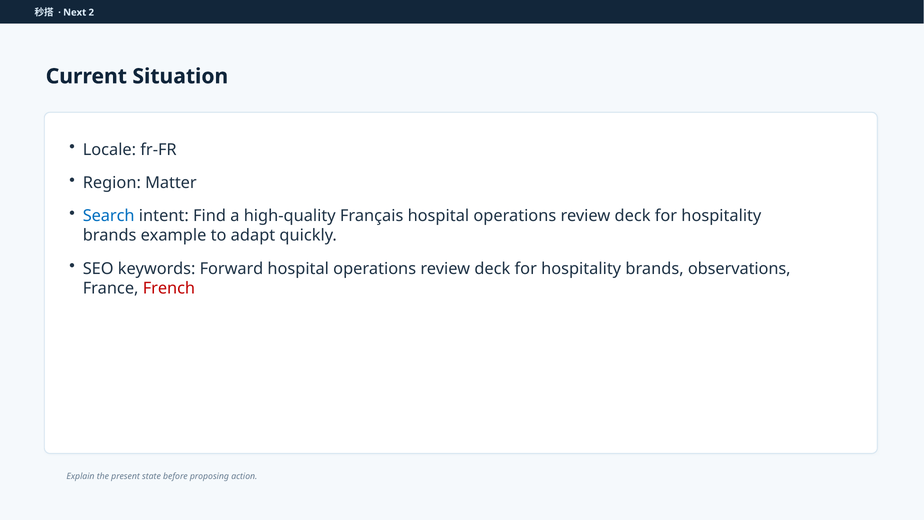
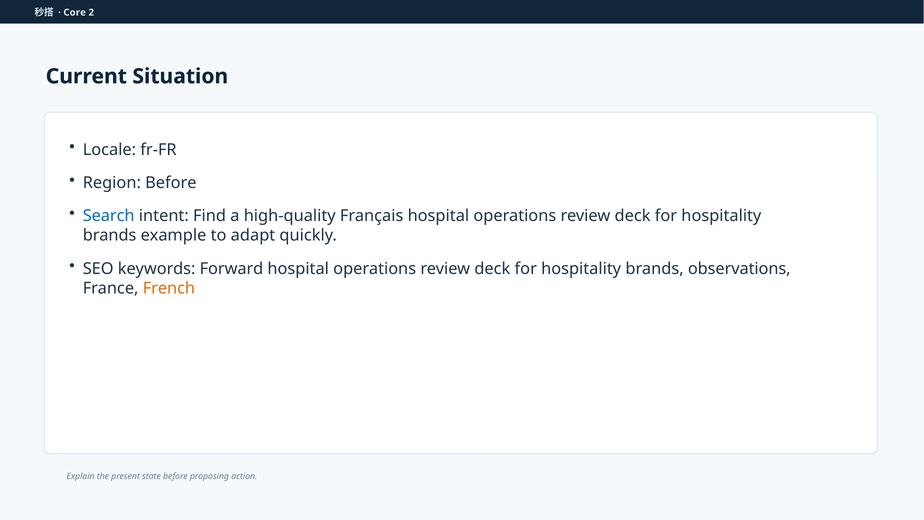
Next: Next -> Core
Region Matter: Matter -> Before
French colour: red -> orange
